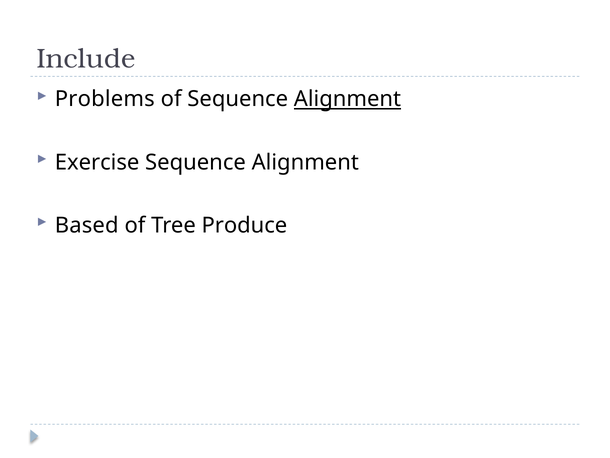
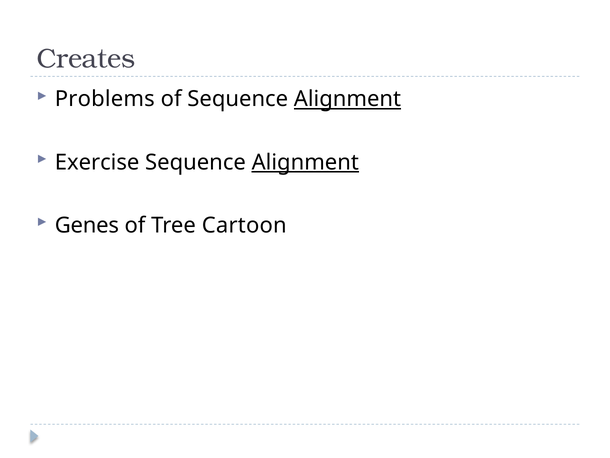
Include: Include -> Creates
Alignment at (305, 162) underline: none -> present
Based: Based -> Genes
Produce: Produce -> Cartoon
